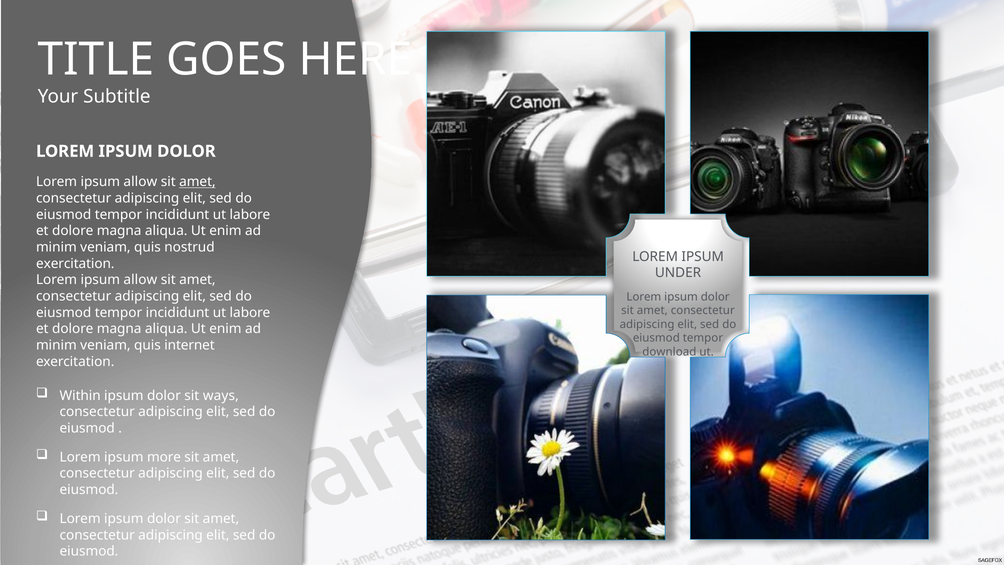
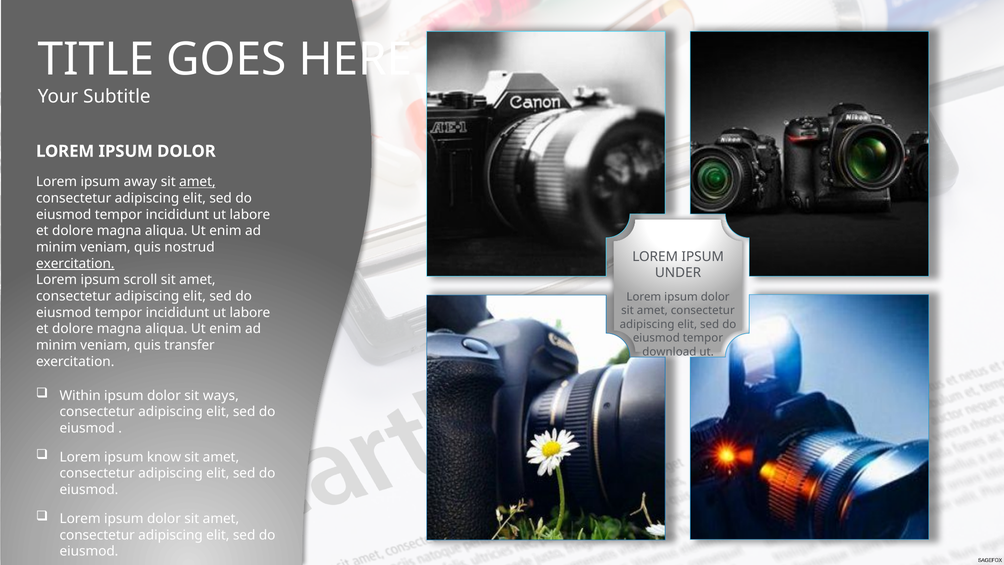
allow at (140, 182): allow -> away
exercitation at (75, 263) underline: none -> present
allow at (140, 280): allow -> scroll
internet: internet -> transfer
more: more -> know
